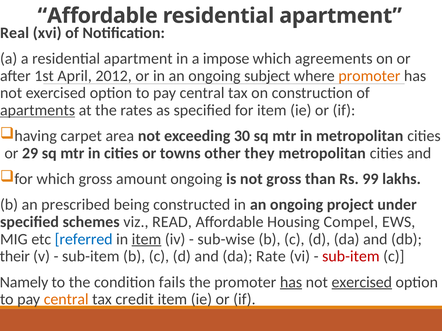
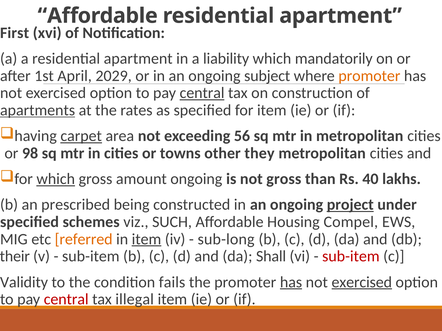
Real: Real -> First
impose: impose -> liability
agreements: agreements -> mandatorily
2012: 2012 -> 2029
central at (202, 93) underline: none -> present
carpet underline: none -> present
30: 30 -> 56
29: 29 -> 98
which at (56, 179) underline: none -> present
99: 99 -> 40
project underline: none -> present
READ: READ -> SUCH
referred colour: blue -> orange
sub-wise: sub-wise -> sub-long
Rate: Rate -> Shall
Namely: Namely -> Validity
central at (66, 300) colour: orange -> red
credit: credit -> illegal
